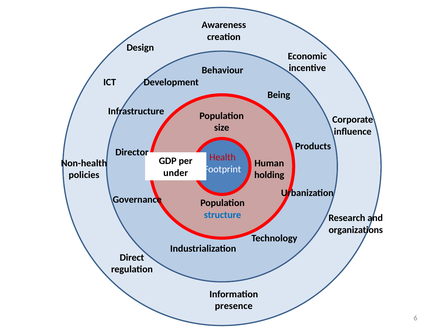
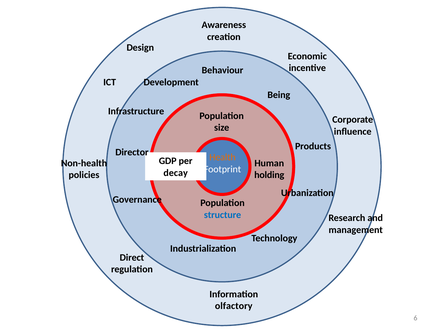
Health colour: red -> orange
under: under -> decay
organizations: organizations -> management
presence: presence -> olfactory
